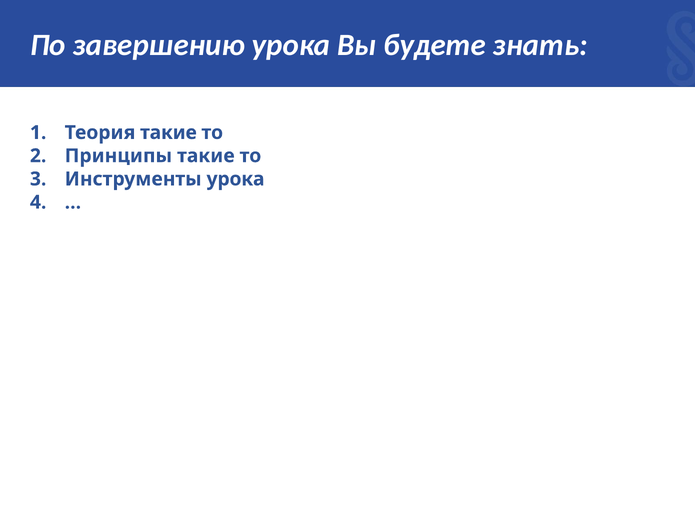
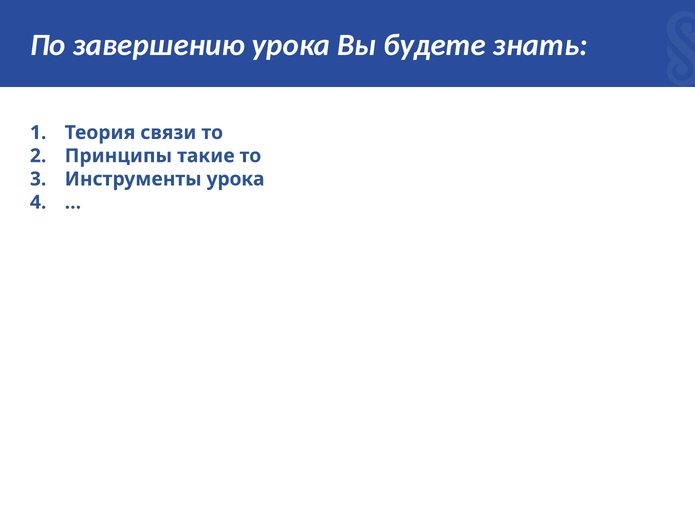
Теория такие: такие -> связи
